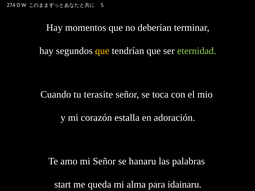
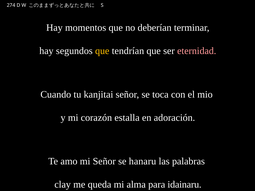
eternidad colour: light green -> pink
terasite: terasite -> kanjitai
start: start -> clay
